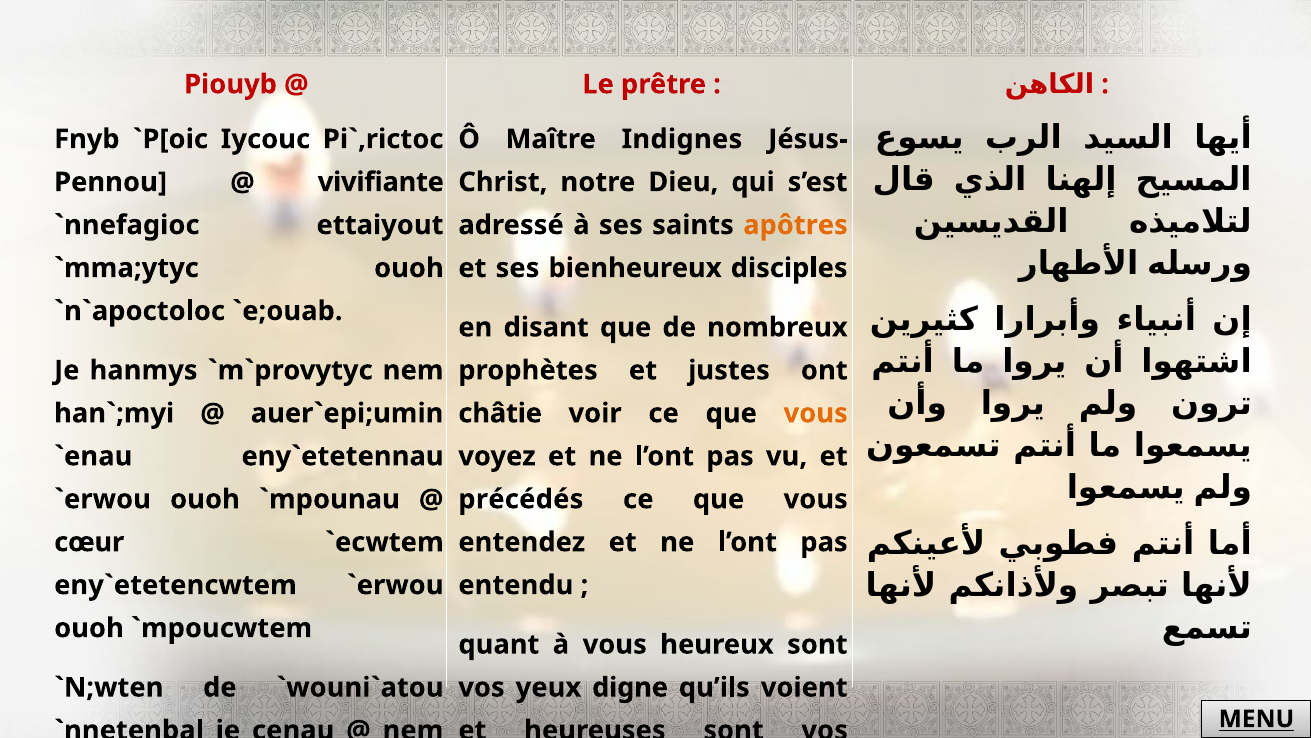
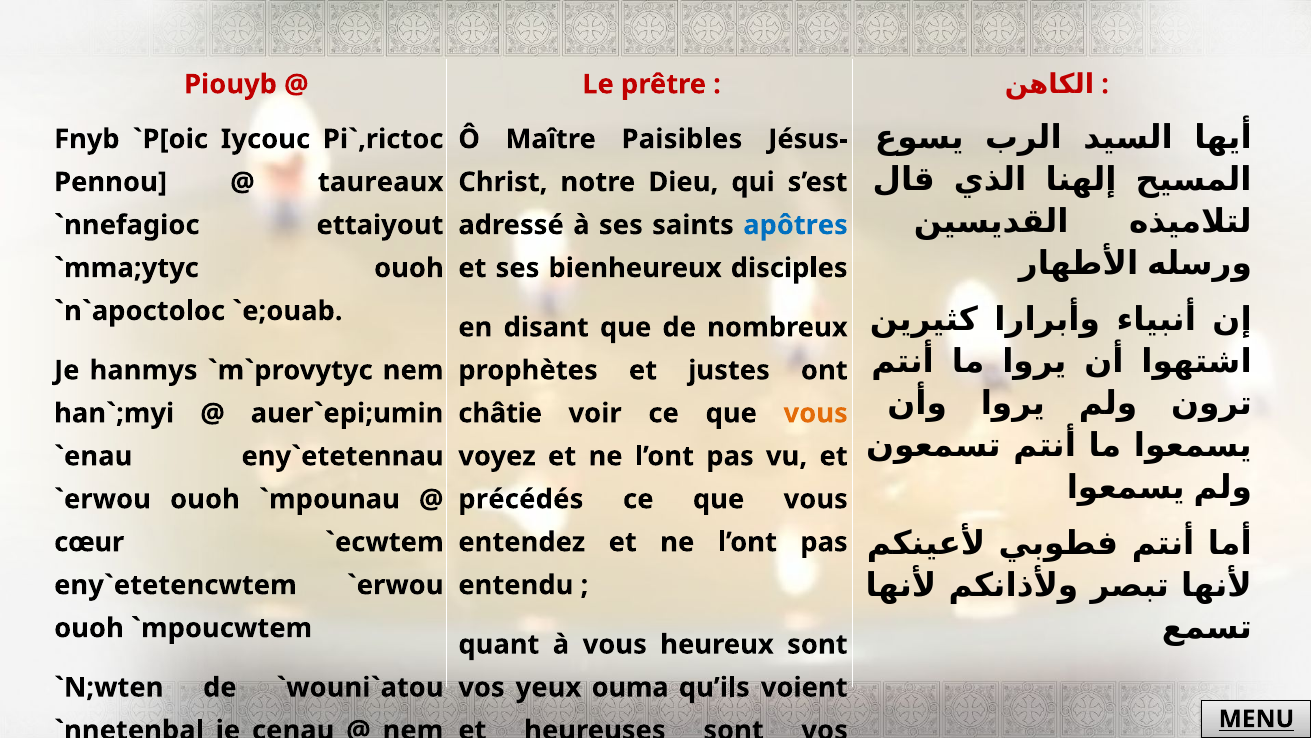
Indignes: Indignes -> Paisibles
vivifiante: vivifiante -> taureaux
apôtres colour: orange -> blue
digne: digne -> ouma
